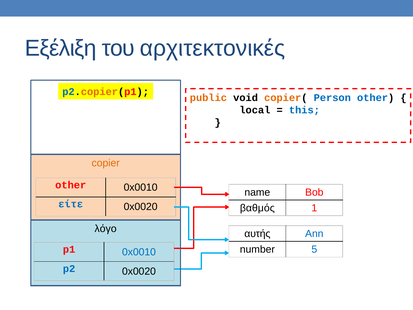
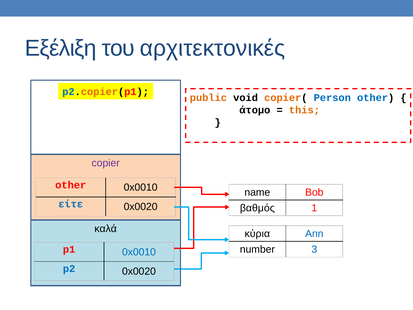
local: local -> άτομο
this colour: blue -> orange
copier colour: orange -> purple
λόγο: λόγο -> καλά
αυτής: αυτής -> κύρια
5: 5 -> 3
